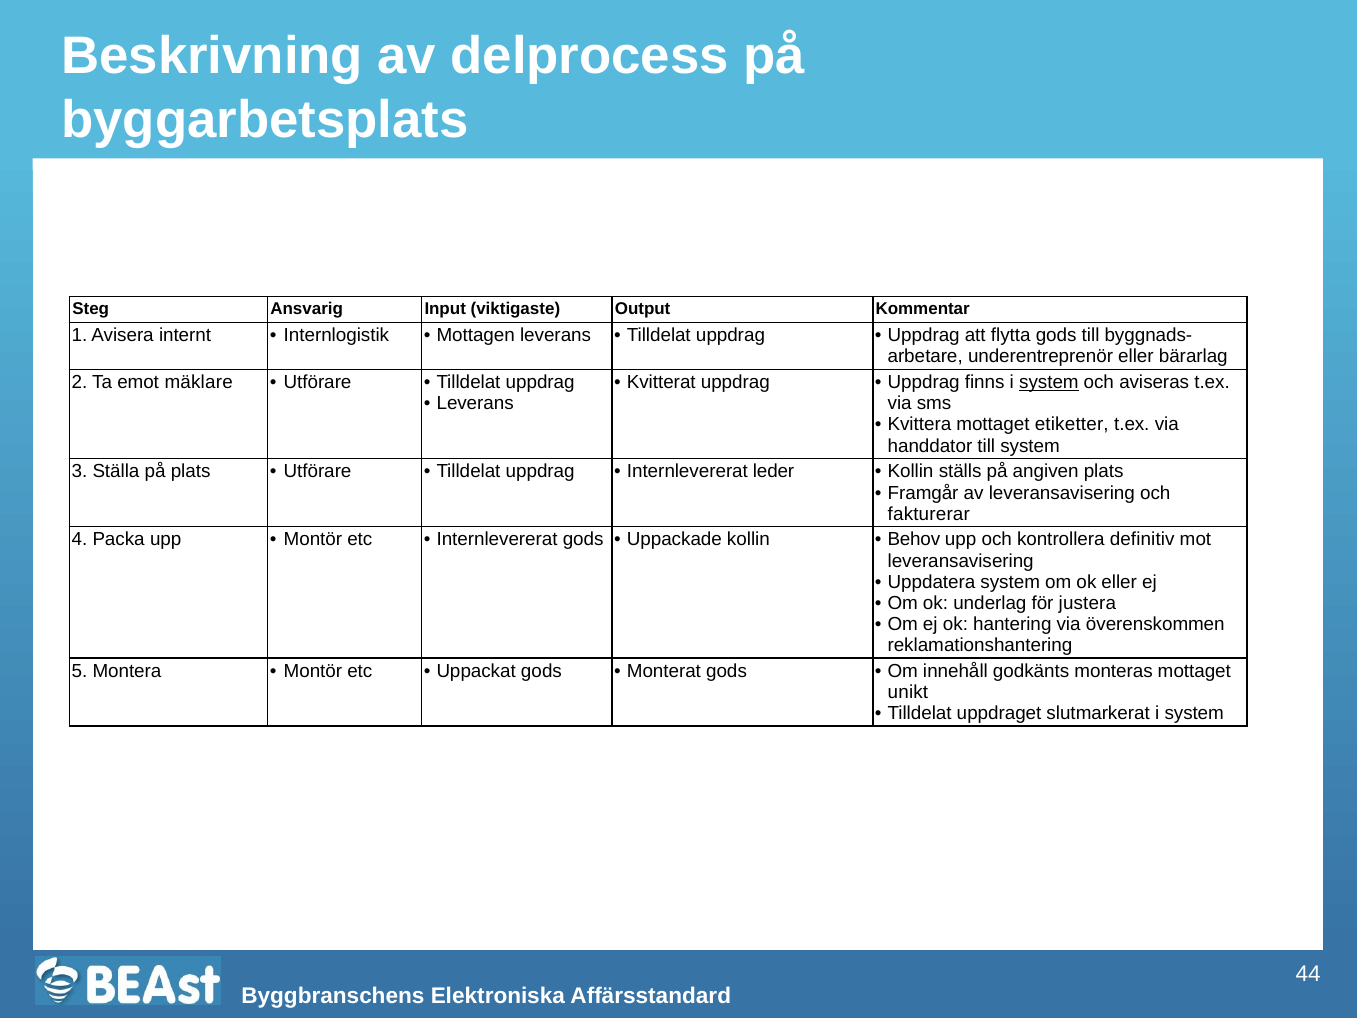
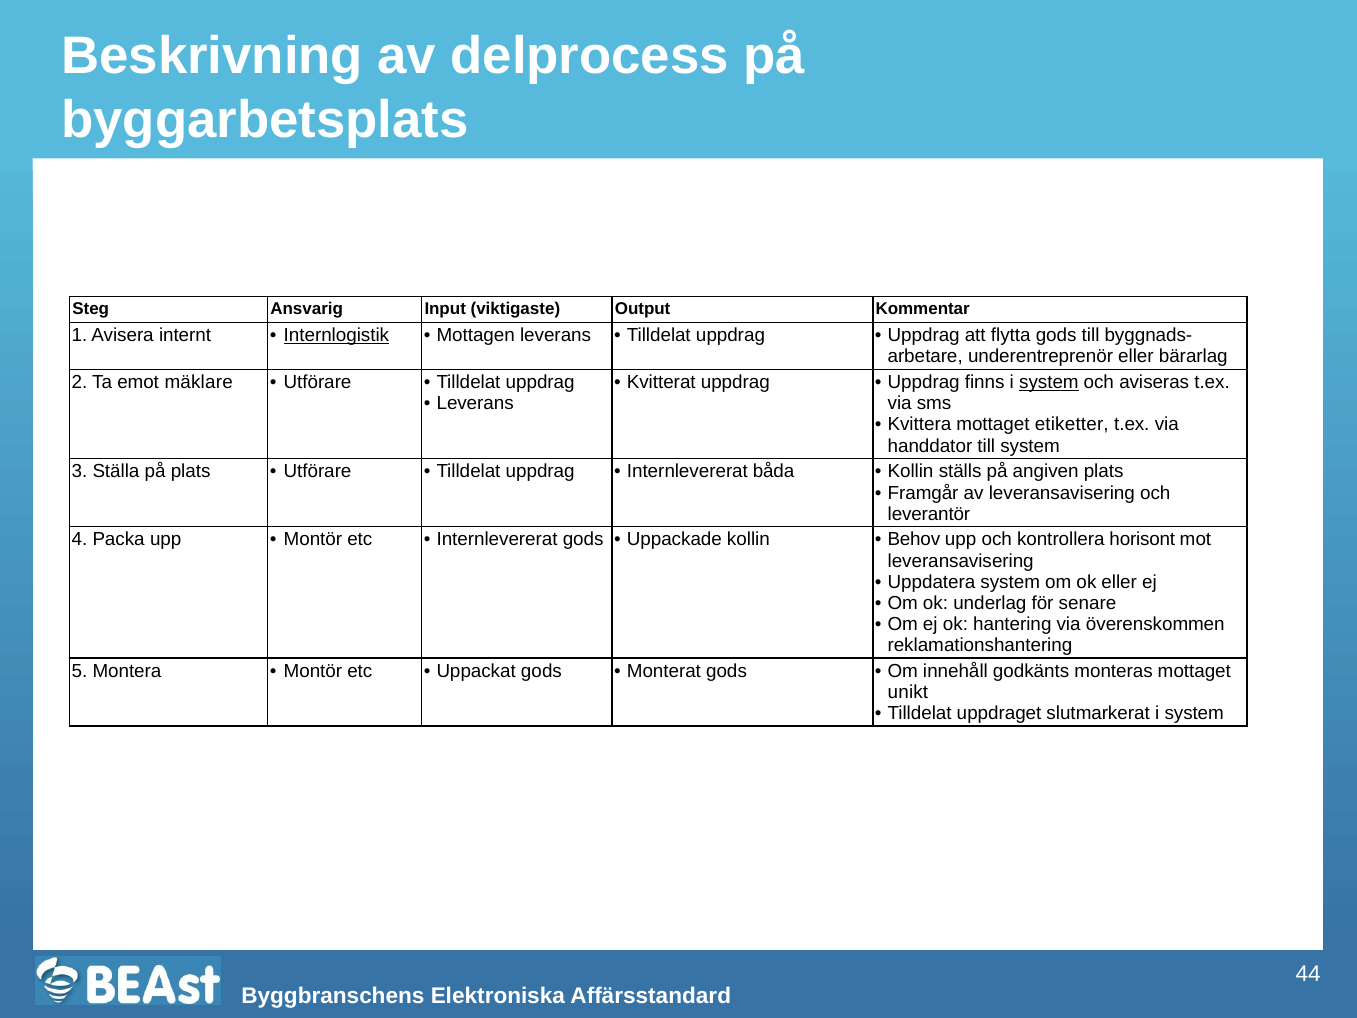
Internlogistik underline: none -> present
leder: leder -> båda
fakturerar: fakturerar -> leverantör
definitiv: definitiv -> horisont
justera: justera -> senare
